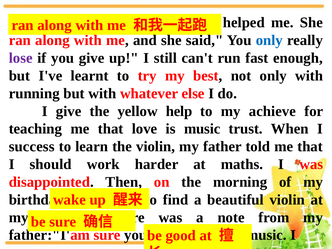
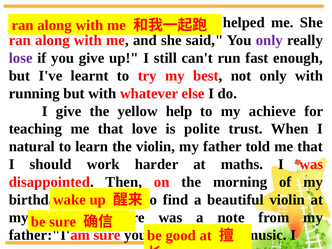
only at (269, 40) colour: blue -> purple
is music: music -> polite
success: success -> natural
